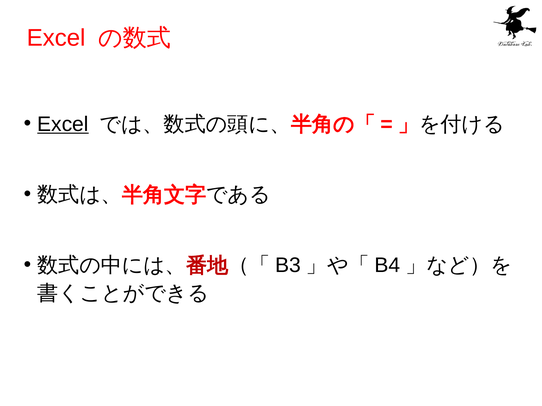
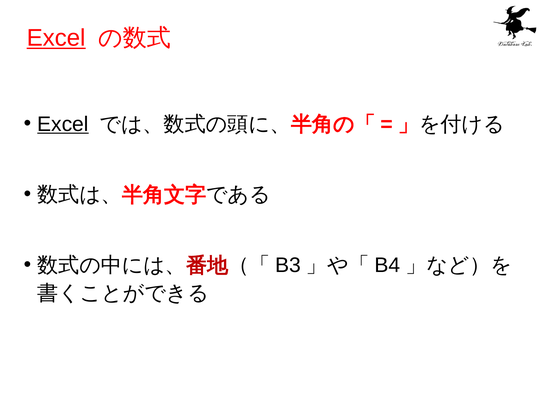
Excel at (56, 38) underline: none -> present
